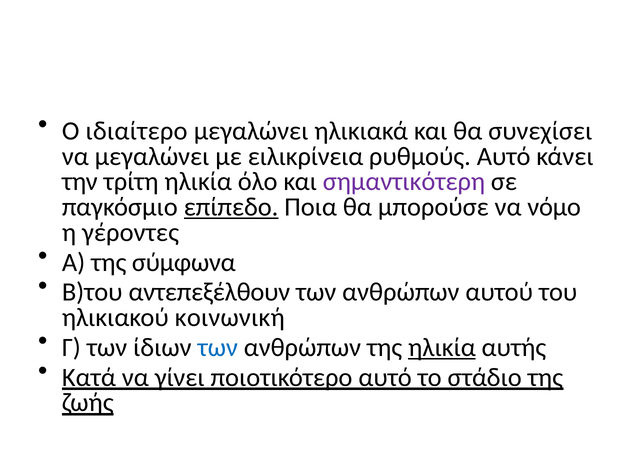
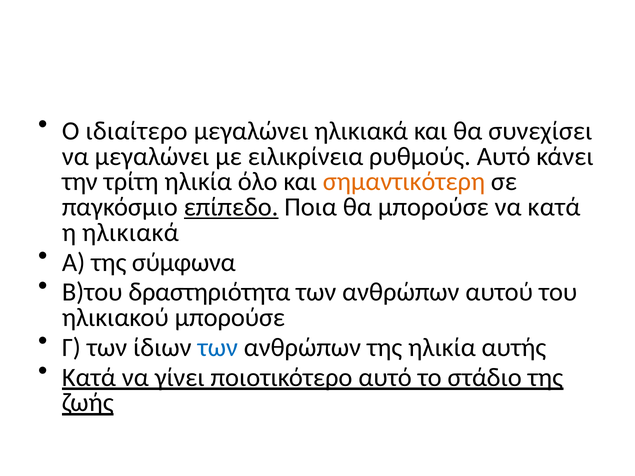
σημαντικότερη colour: purple -> orange
να νόμο: νόμο -> κατά
η γέροντες: γέροντες -> ηλικιακά
αντεπεξέλθουν: αντεπεξέλθουν -> δραστηριότητα
ηλικιακού κοινωνική: κοινωνική -> μπορούσε
ηλικία at (442, 348) underline: present -> none
